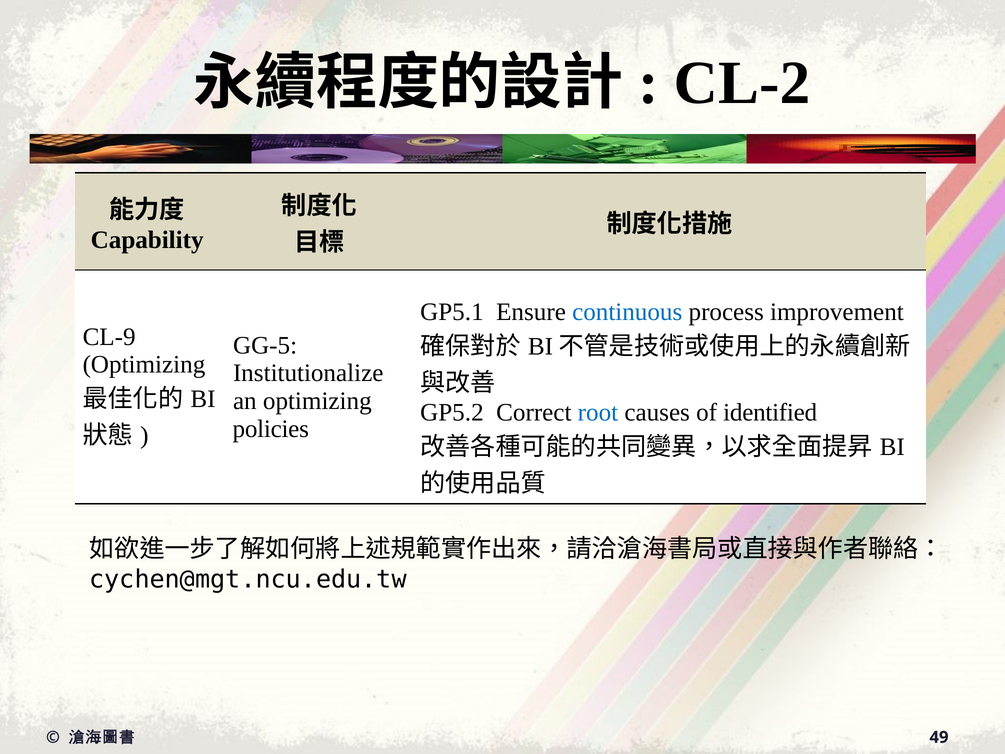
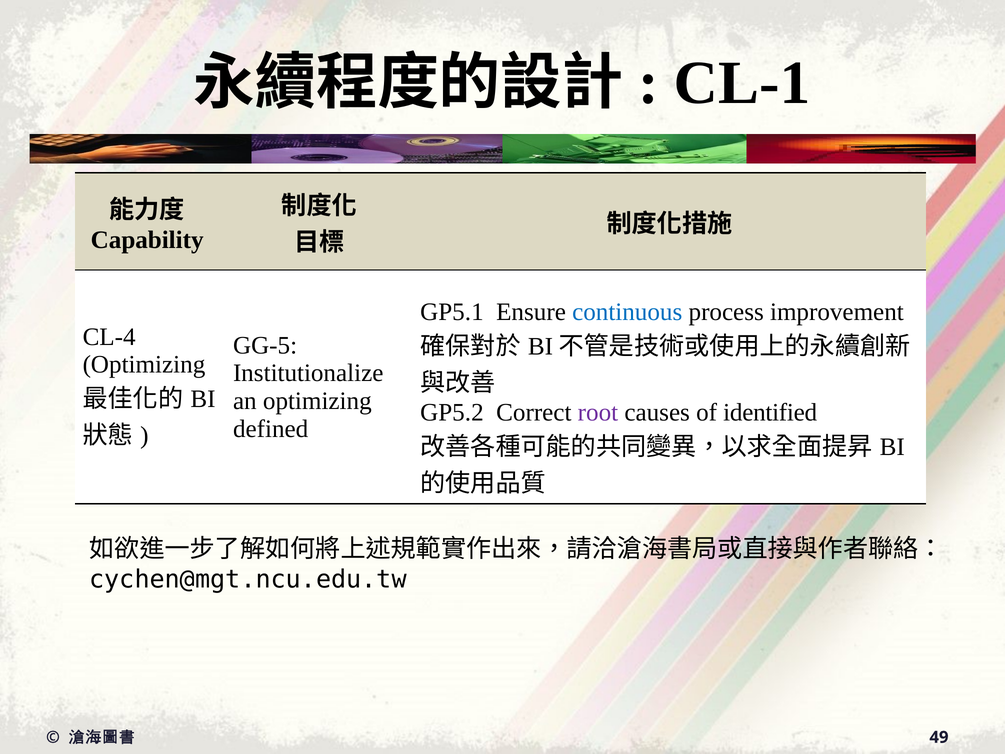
CL-2: CL-2 -> CL-1
CL-9: CL-9 -> CL-4
root colour: blue -> purple
policies: policies -> defined
